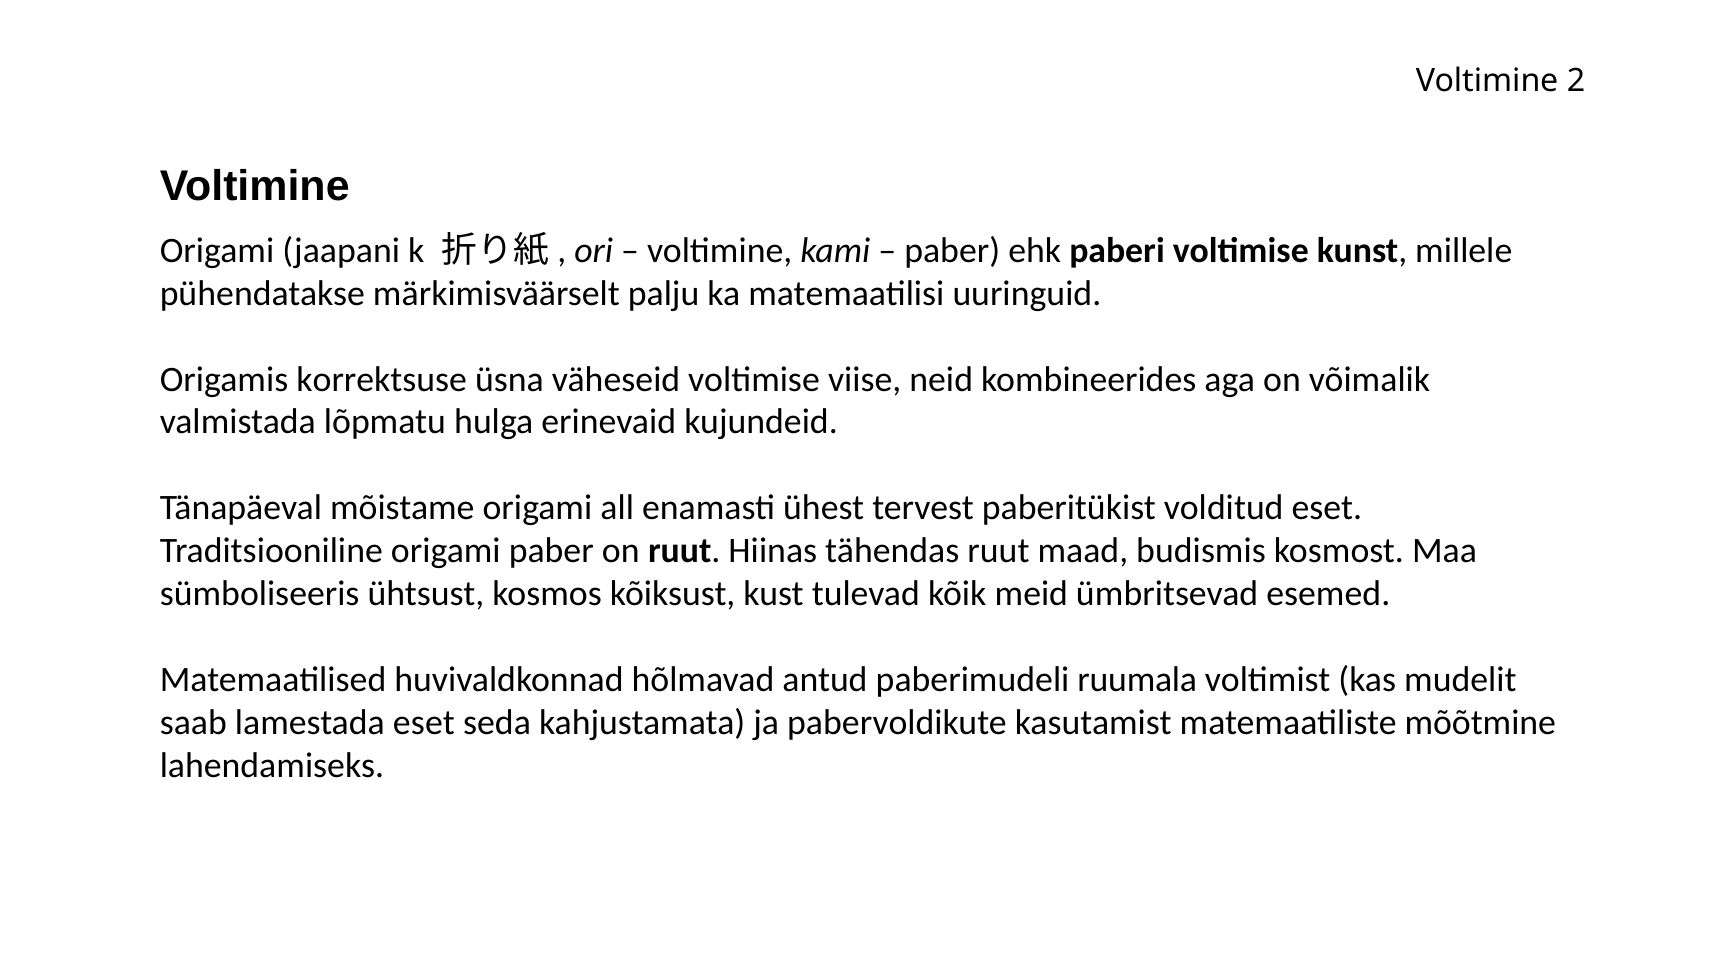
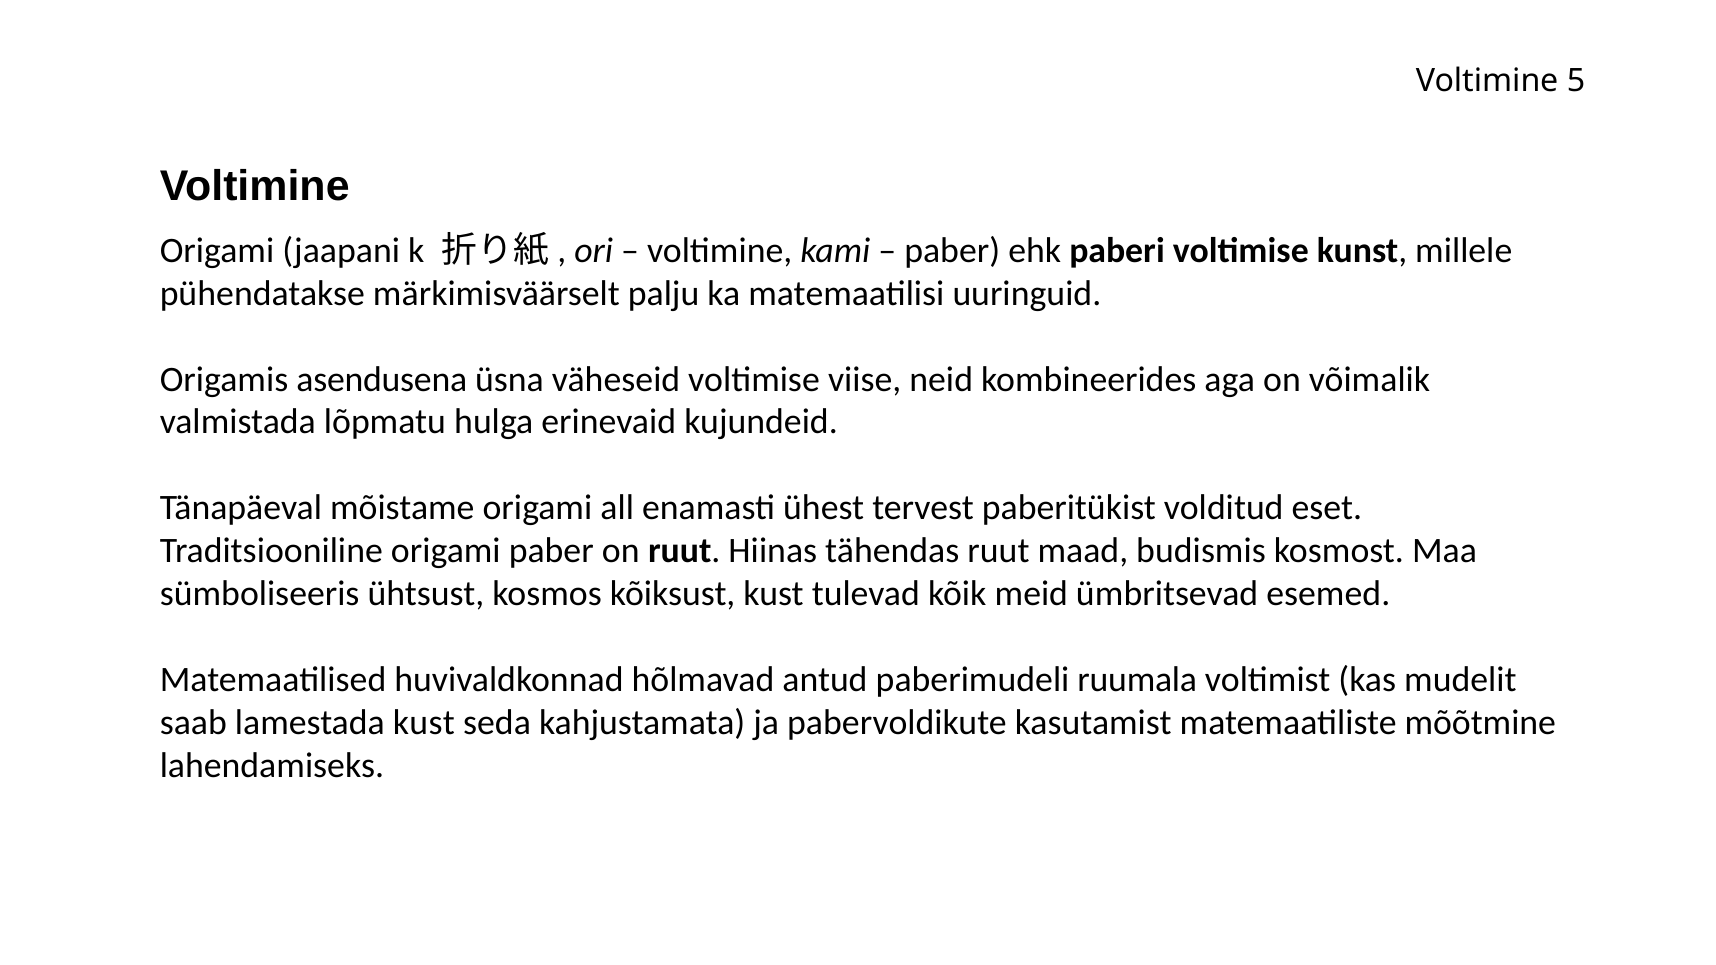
2: 2 -> 5
korrektsuse: korrektsuse -> asendusena
lamestada eset: eset -> kust
